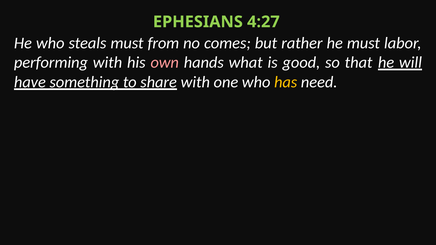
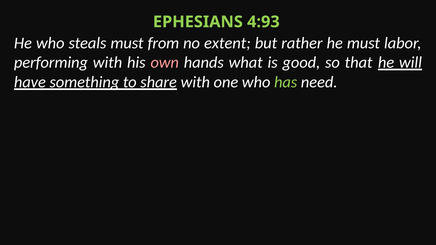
4:27: 4:27 -> 4:93
comes: comes -> extent
has colour: yellow -> light green
